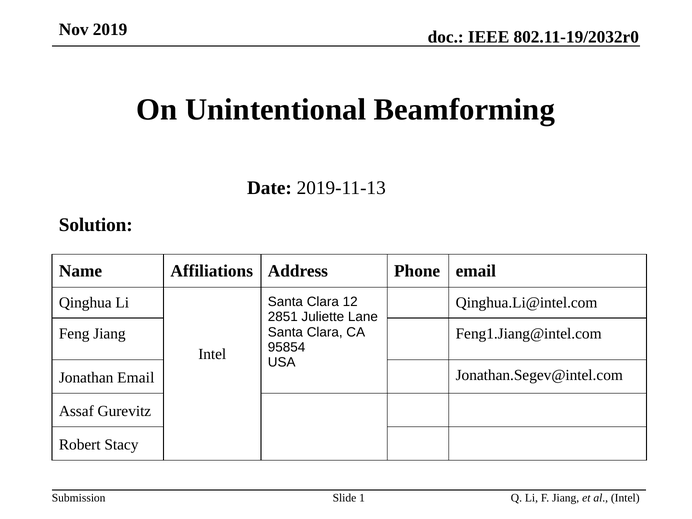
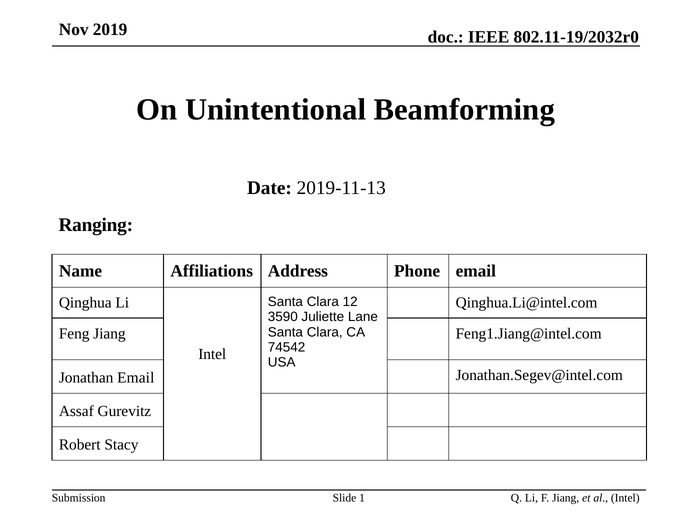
Solution: Solution -> Ranging
2851: 2851 -> 3590
95854: 95854 -> 74542
